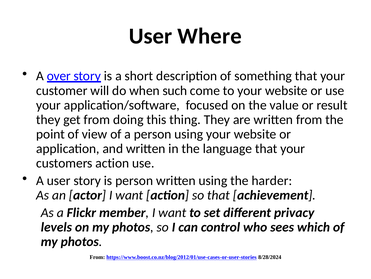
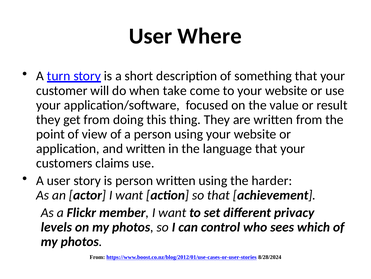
over: over -> turn
such: such -> take
customers action: action -> claims
